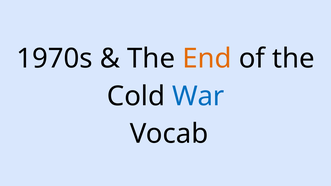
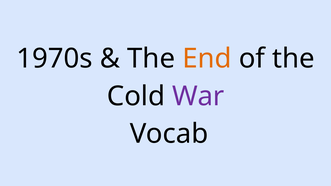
War colour: blue -> purple
